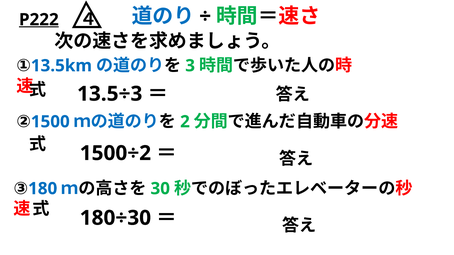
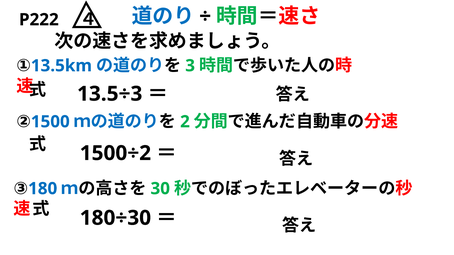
P222 underline: present -> none
